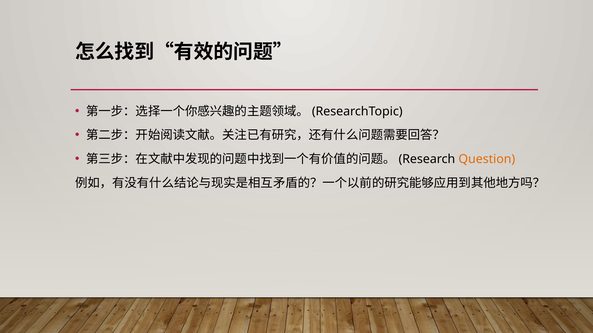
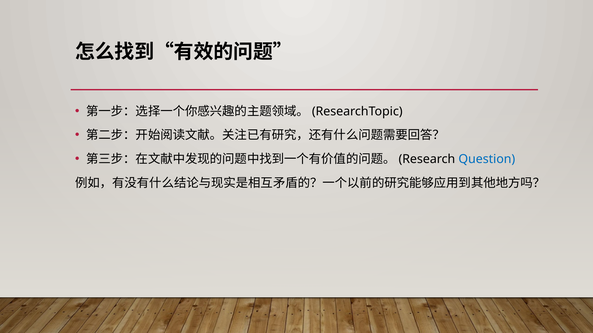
Question colour: orange -> blue
